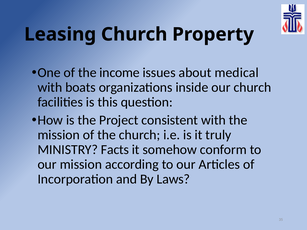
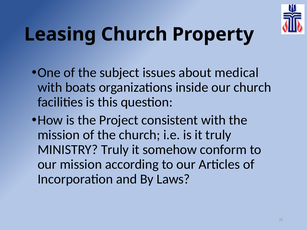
income: income -> subject
MINISTRY Facts: Facts -> Truly
